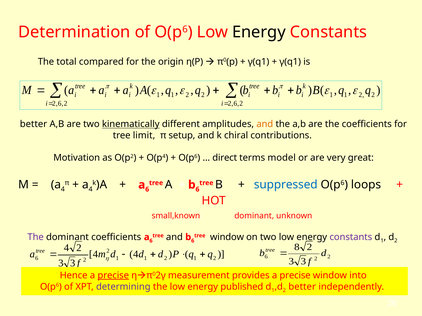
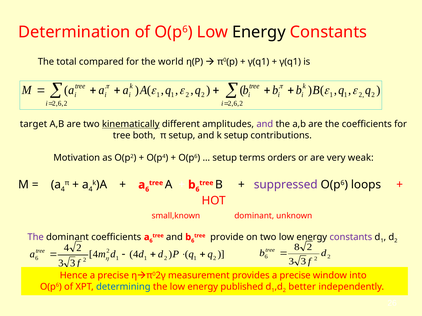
origin: origin -> world
better at (34, 124): better -> target
and at (265, 124) colour: orange -> purple
limit: limit -> both
k chiral: chiral -> setup
direct at (225, 158): direct -> setup
model: model -> orders
great: great -> weak
suppressed colour: blue -> purple
tree window: window -> provide
precise at (113, 276) underline: present -> none
determining colour: purple -> blue
